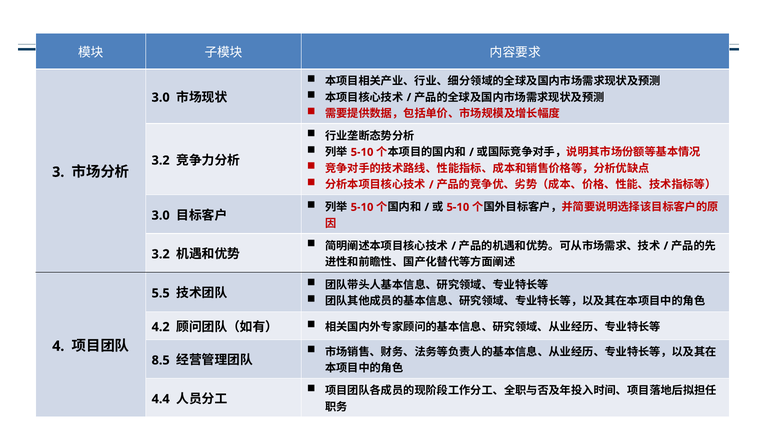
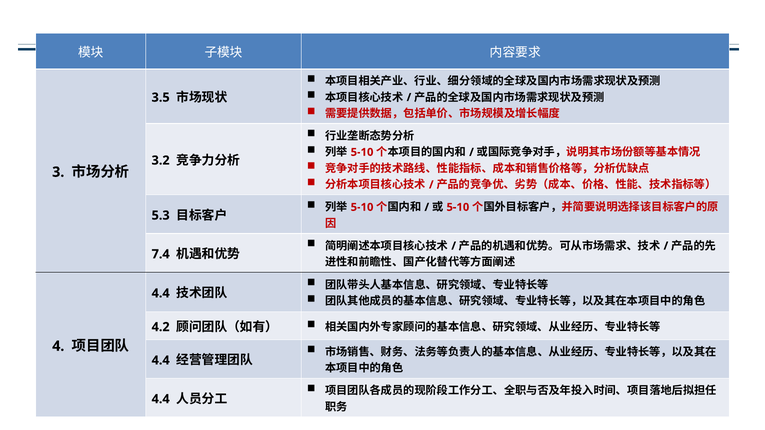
3.0 at (161, 98): 3.0 -> 3.5
3.0 at (161, 216): 3.0 -> 5.3
3.2 at (161, 254): 3.2 -> 7.4
5.5 at (161, 293): 5.5 -> 4.4
8.5 at (161, 361): 8.5 -> 4.4
